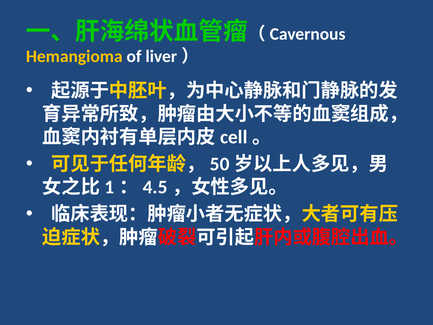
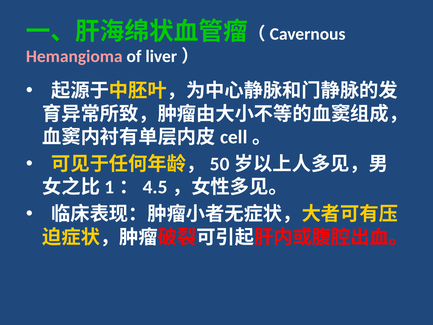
Hemangioma colour: yellow -> pink
